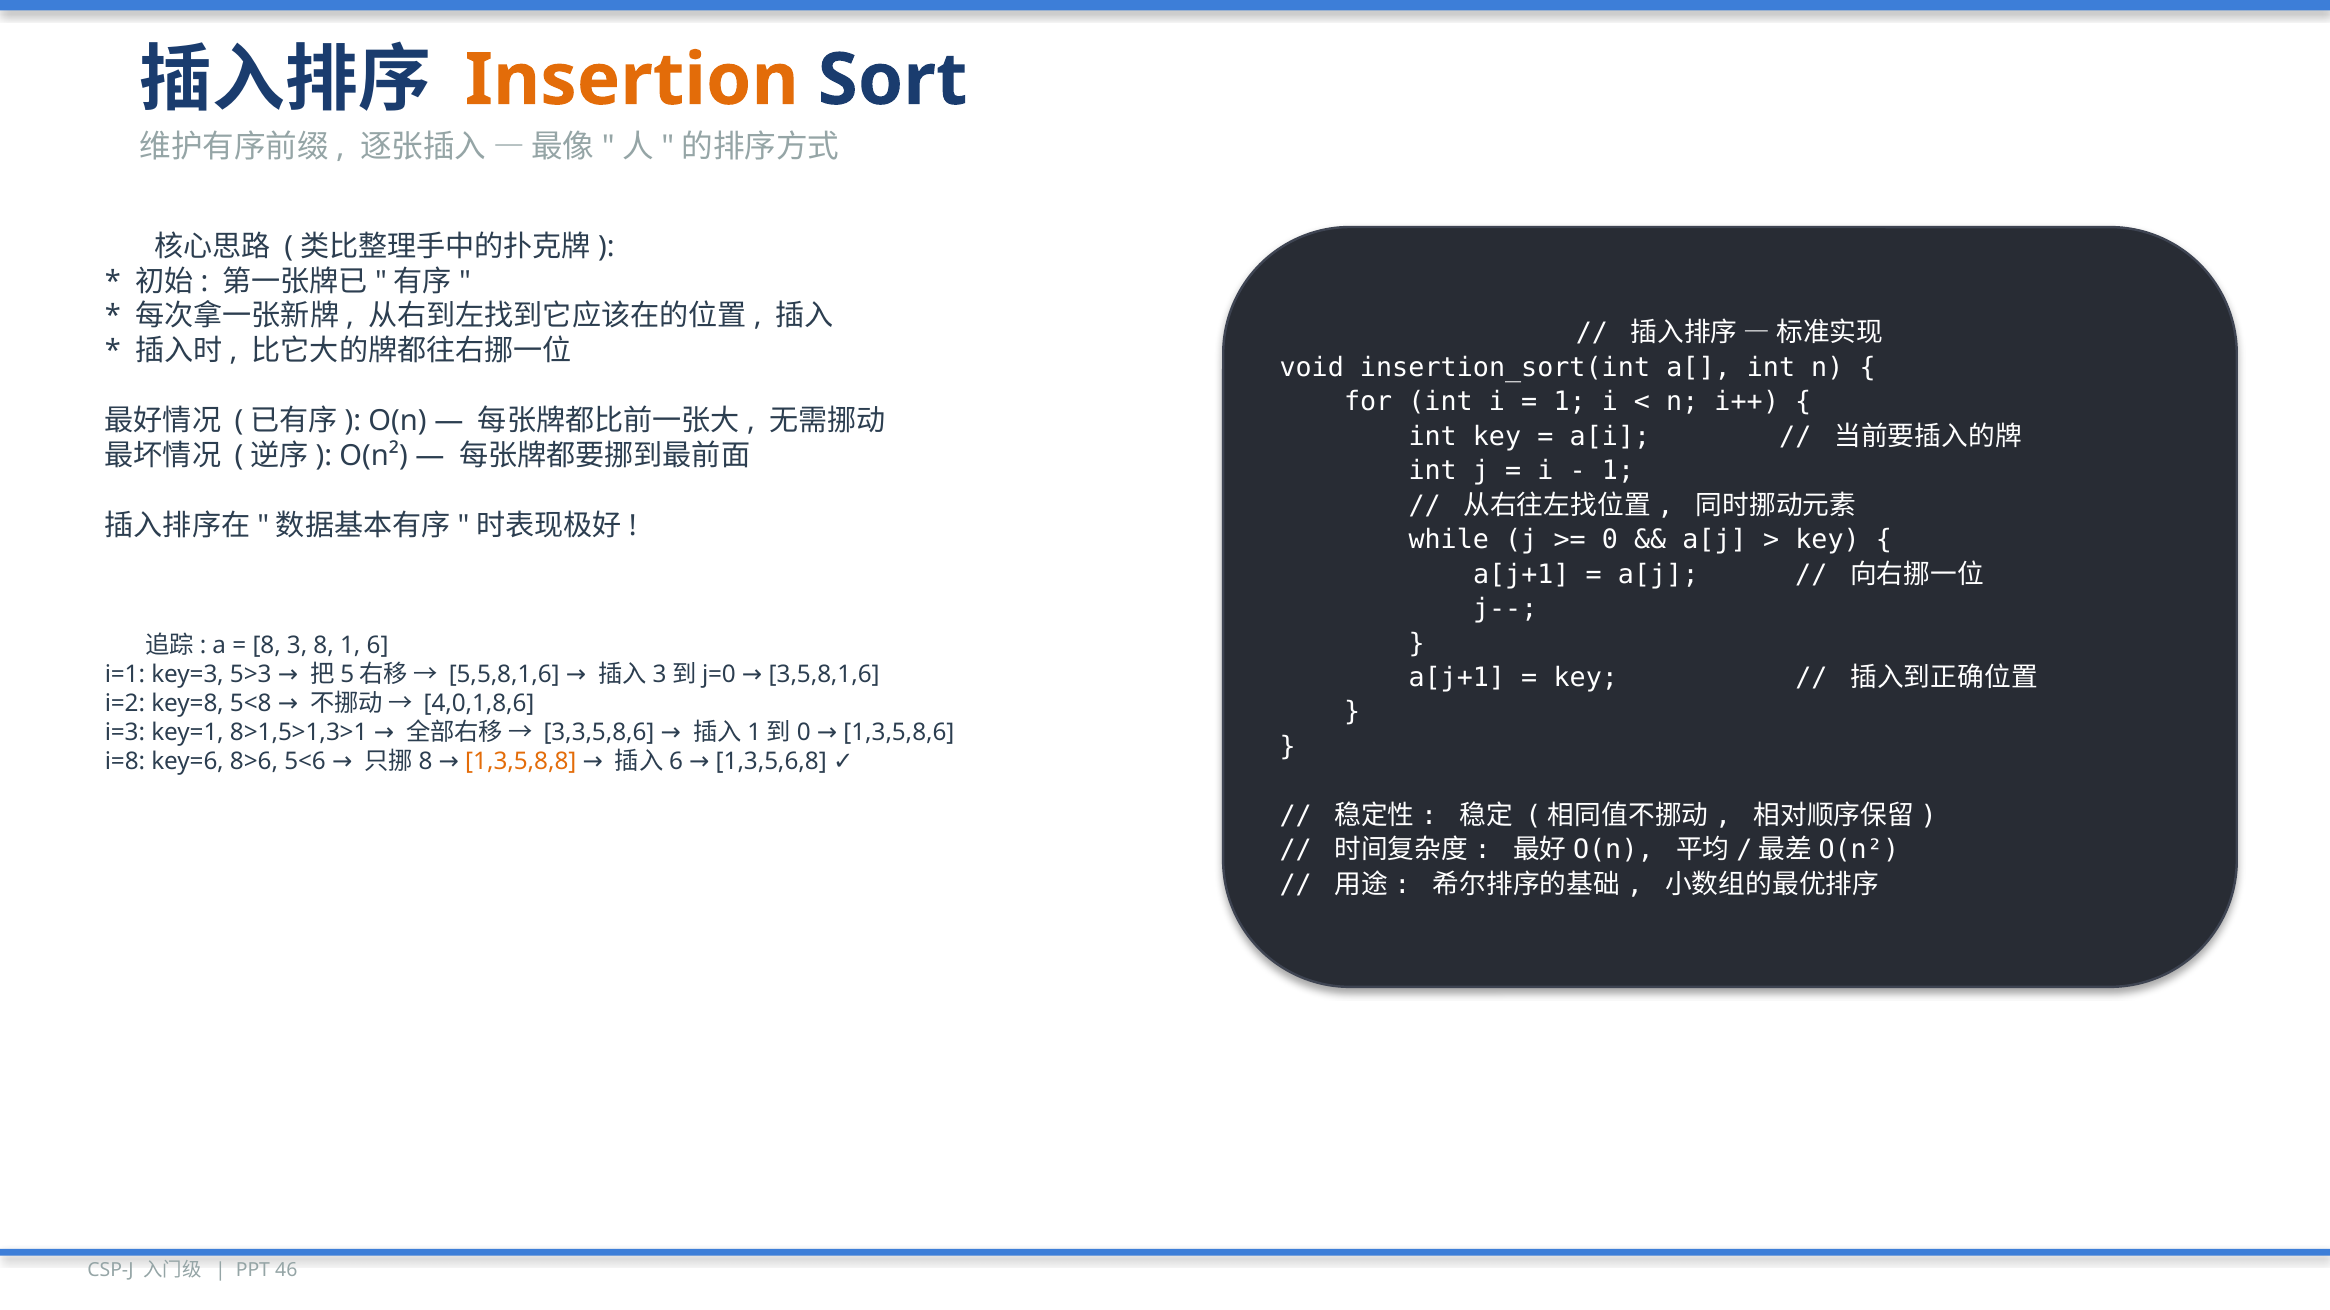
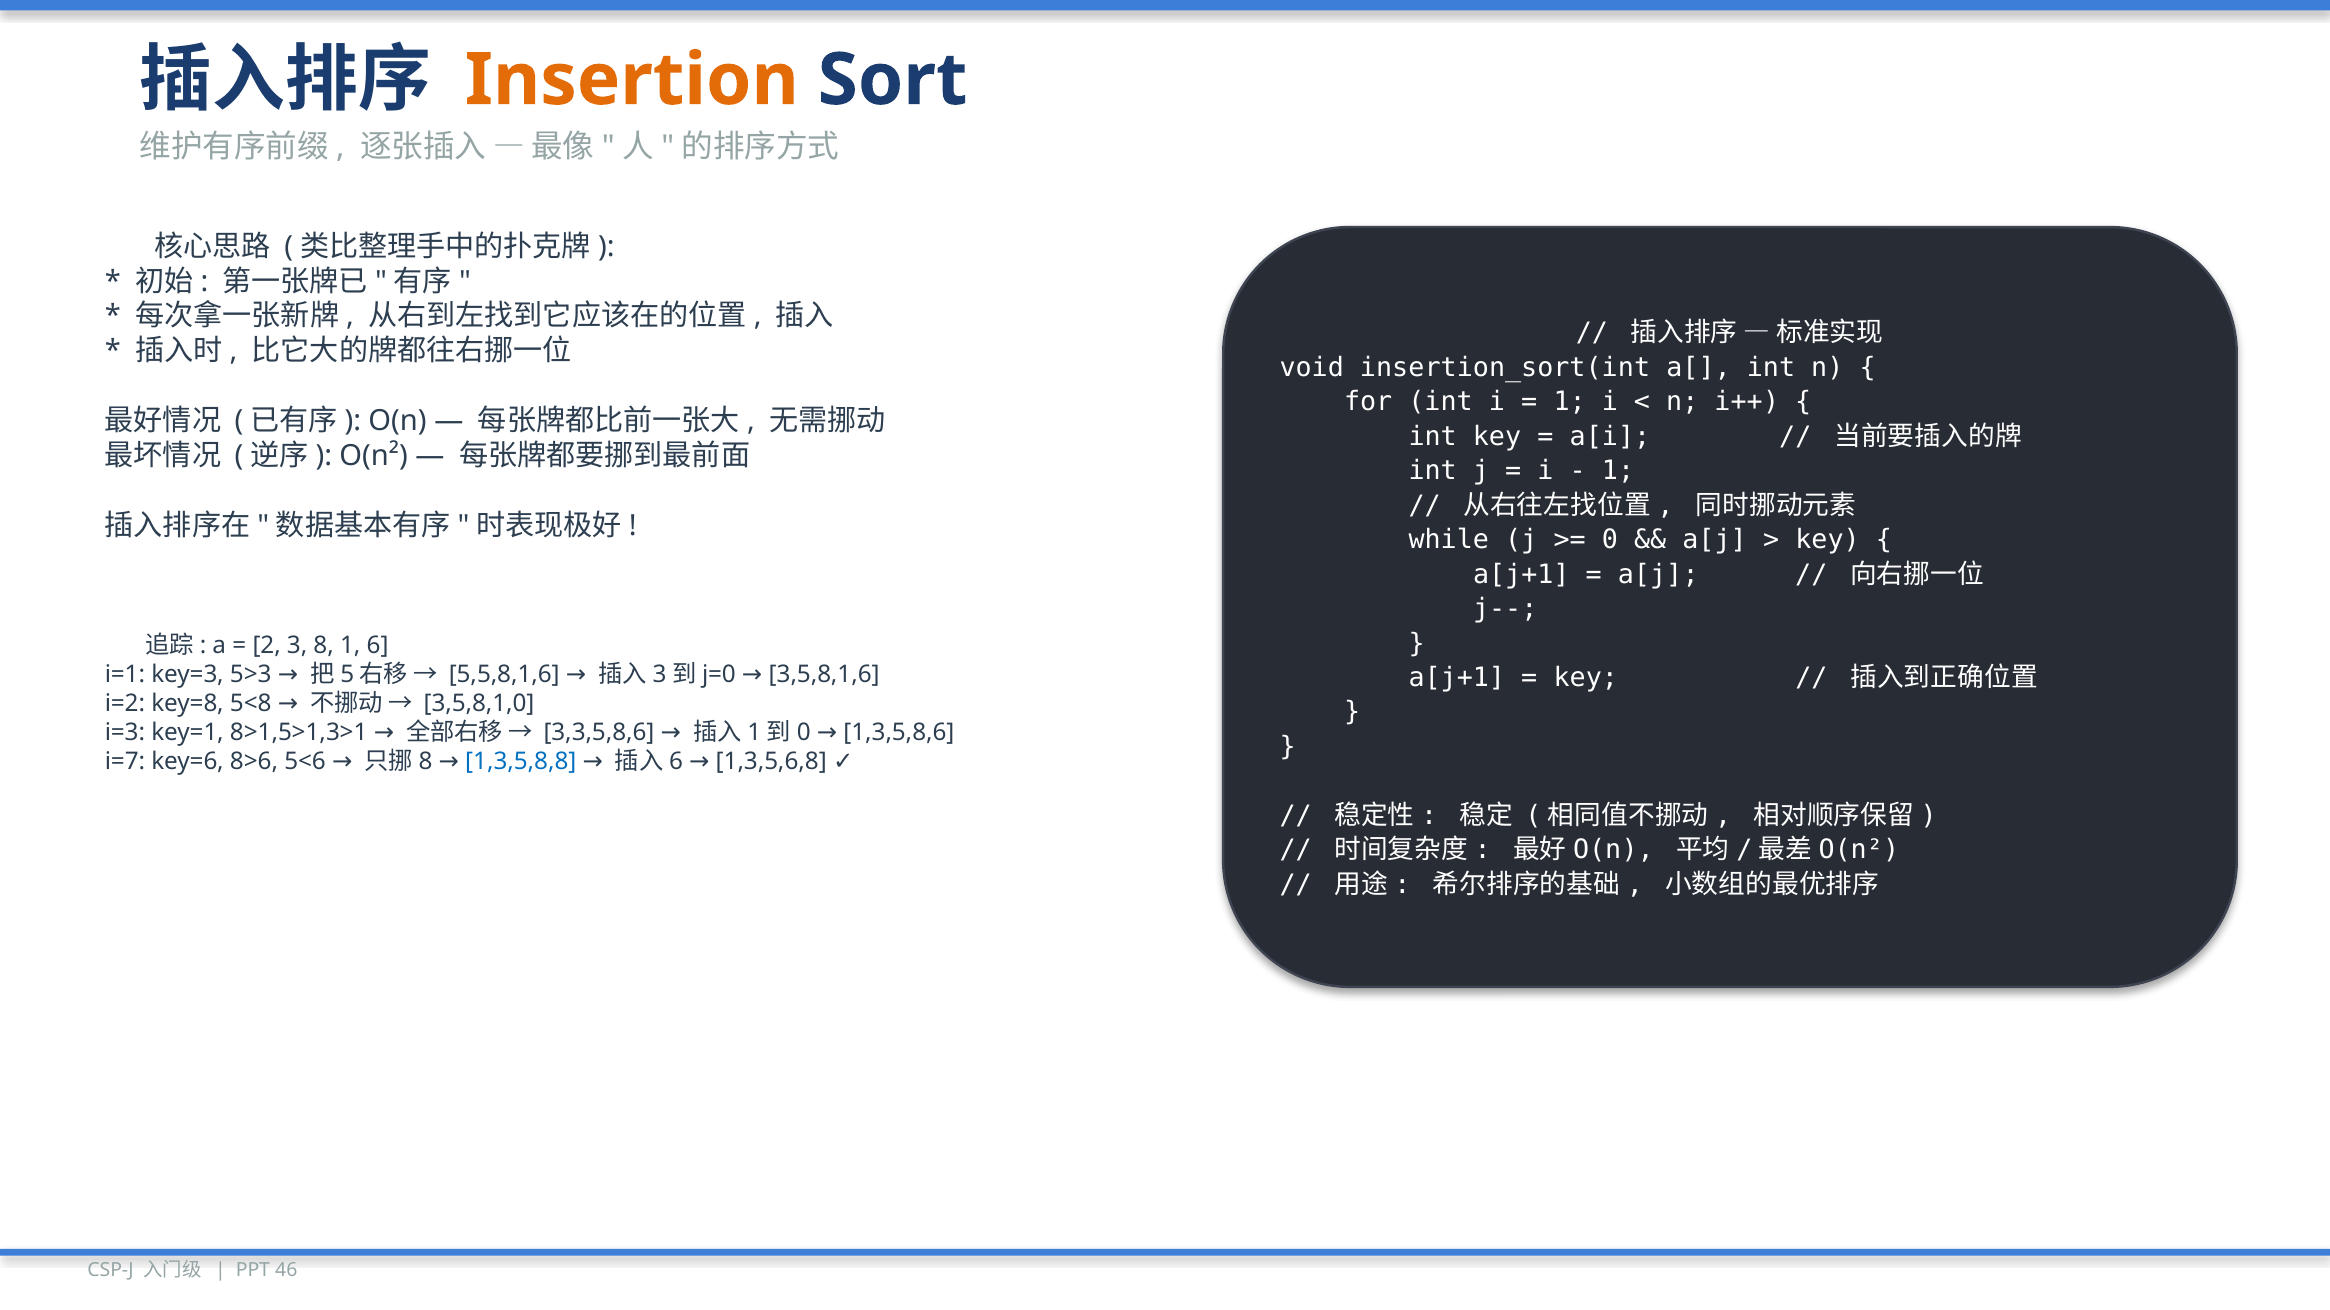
8 at (267, 645): 8 -> 2
4,0,1,8,6: 4,0,1,8,6 -> 3,5,8,1,0
i=8: i=8 -> i=7
1,3,5,8,8 colour: orange -> blue
